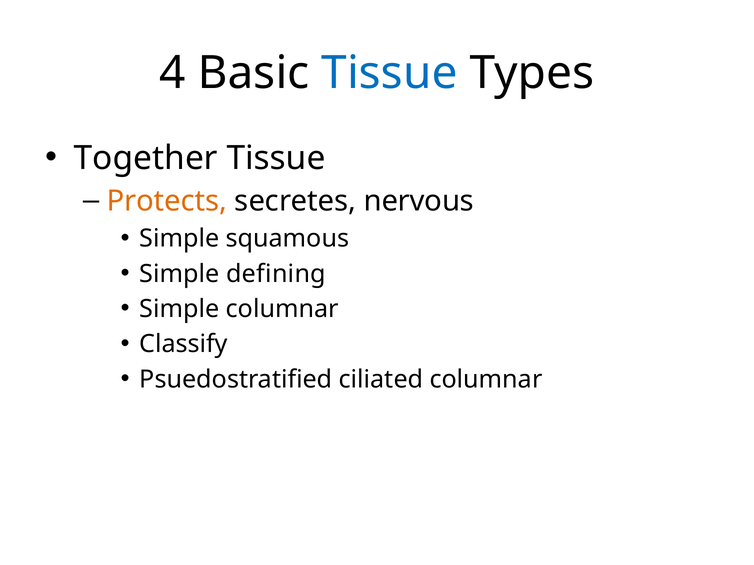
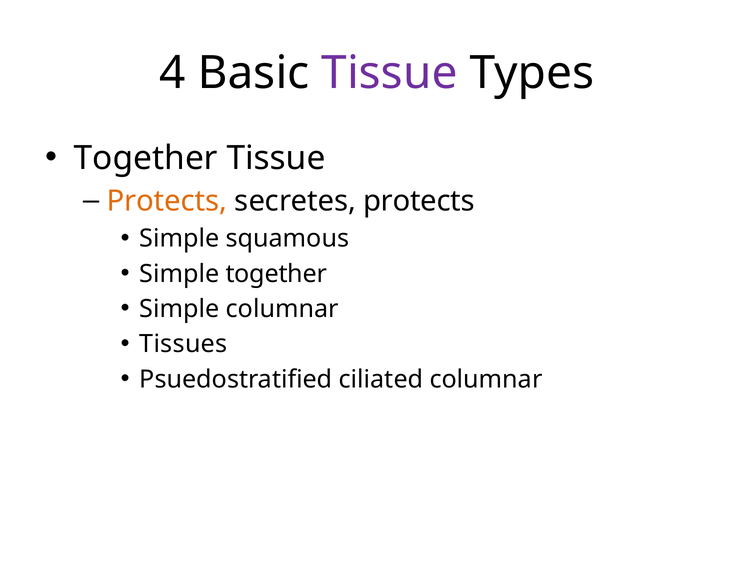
Tissue at (389, 73) colour: blue -> purple
secretes nervous: nervous -> protects
Simple defining: defining -> together
Classify: Classify -> Tissues
